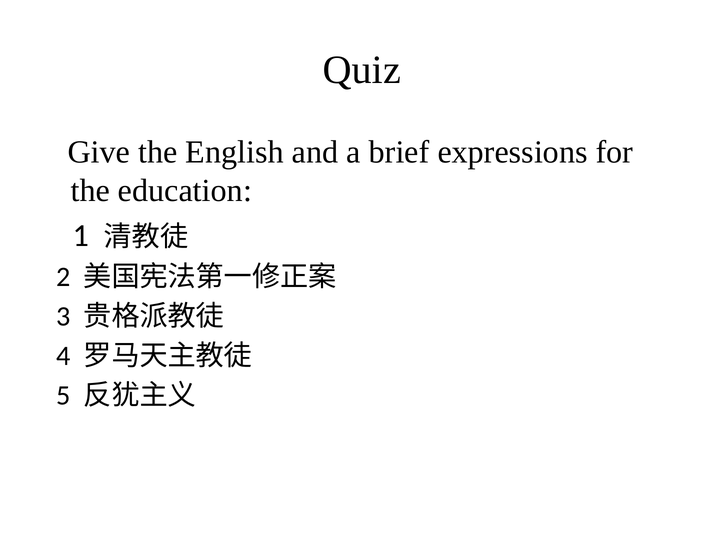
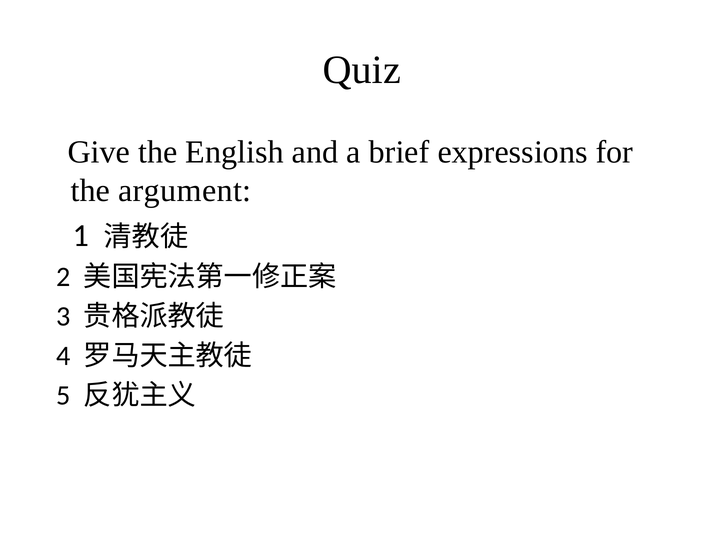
education: education -> argument
